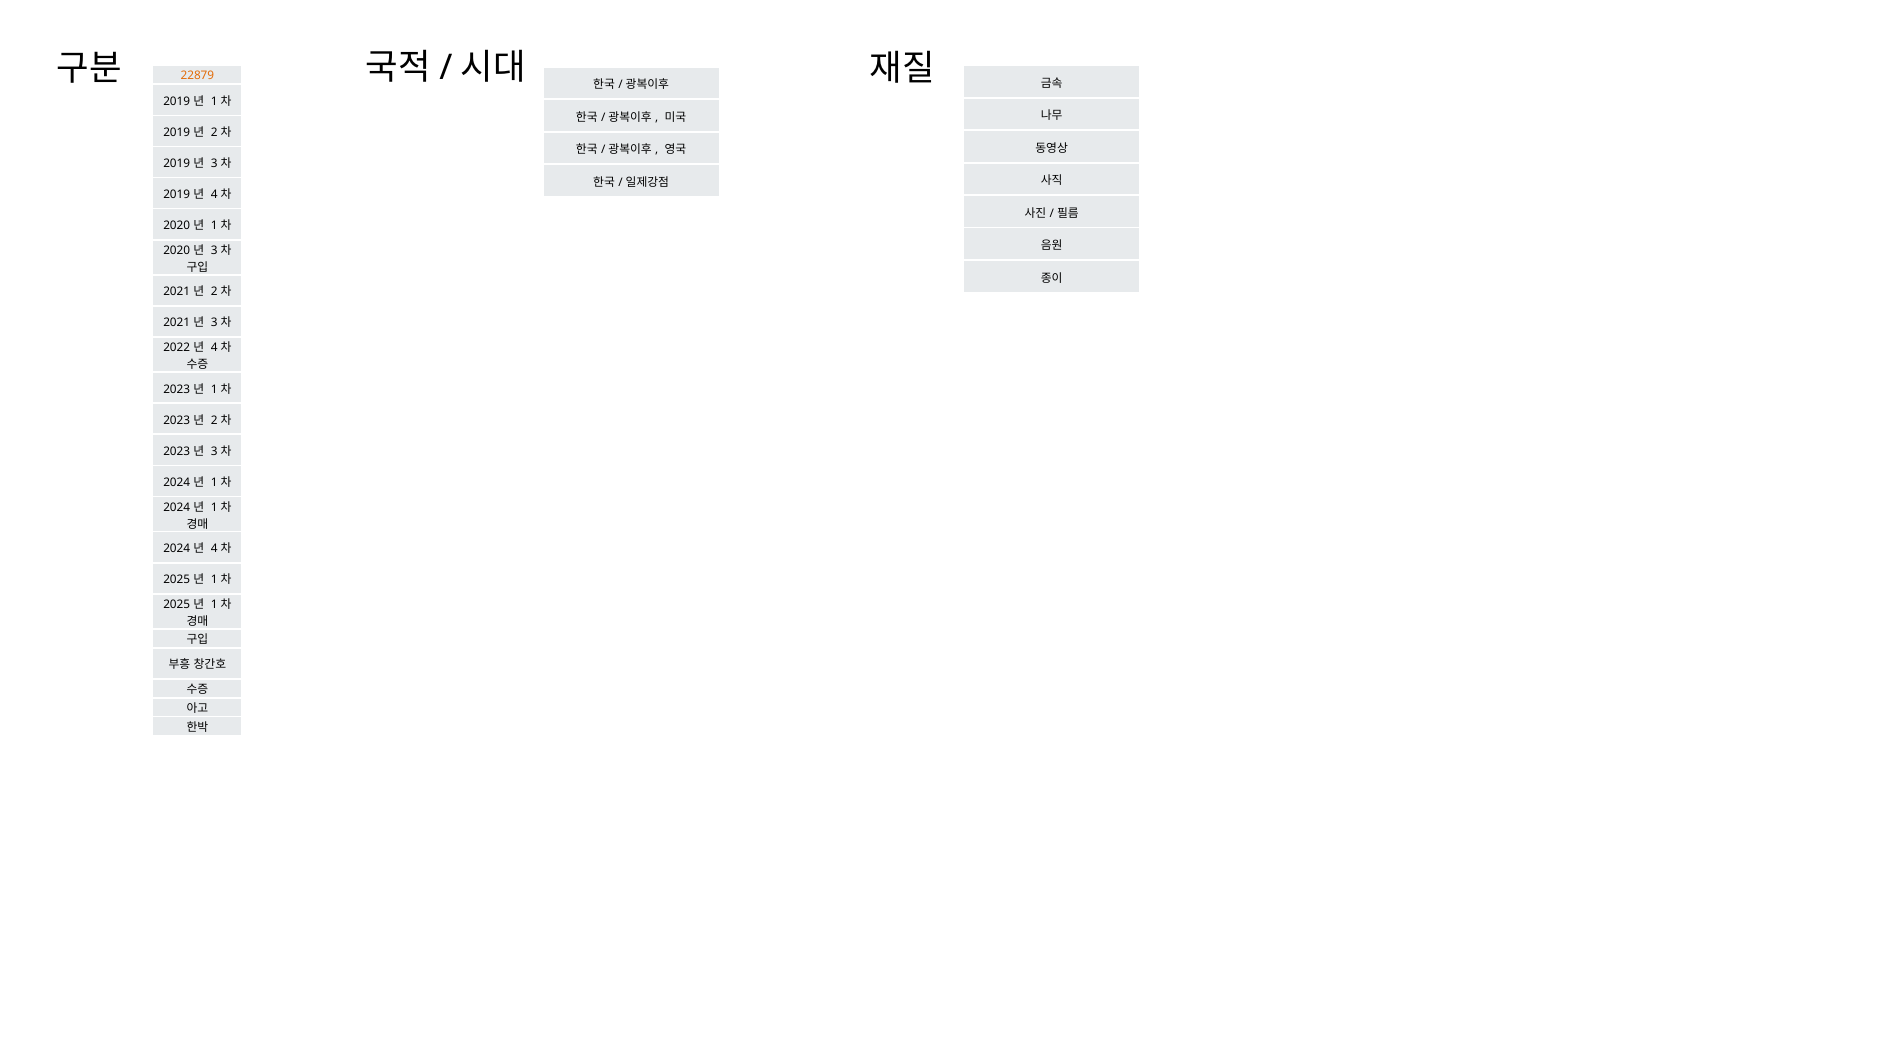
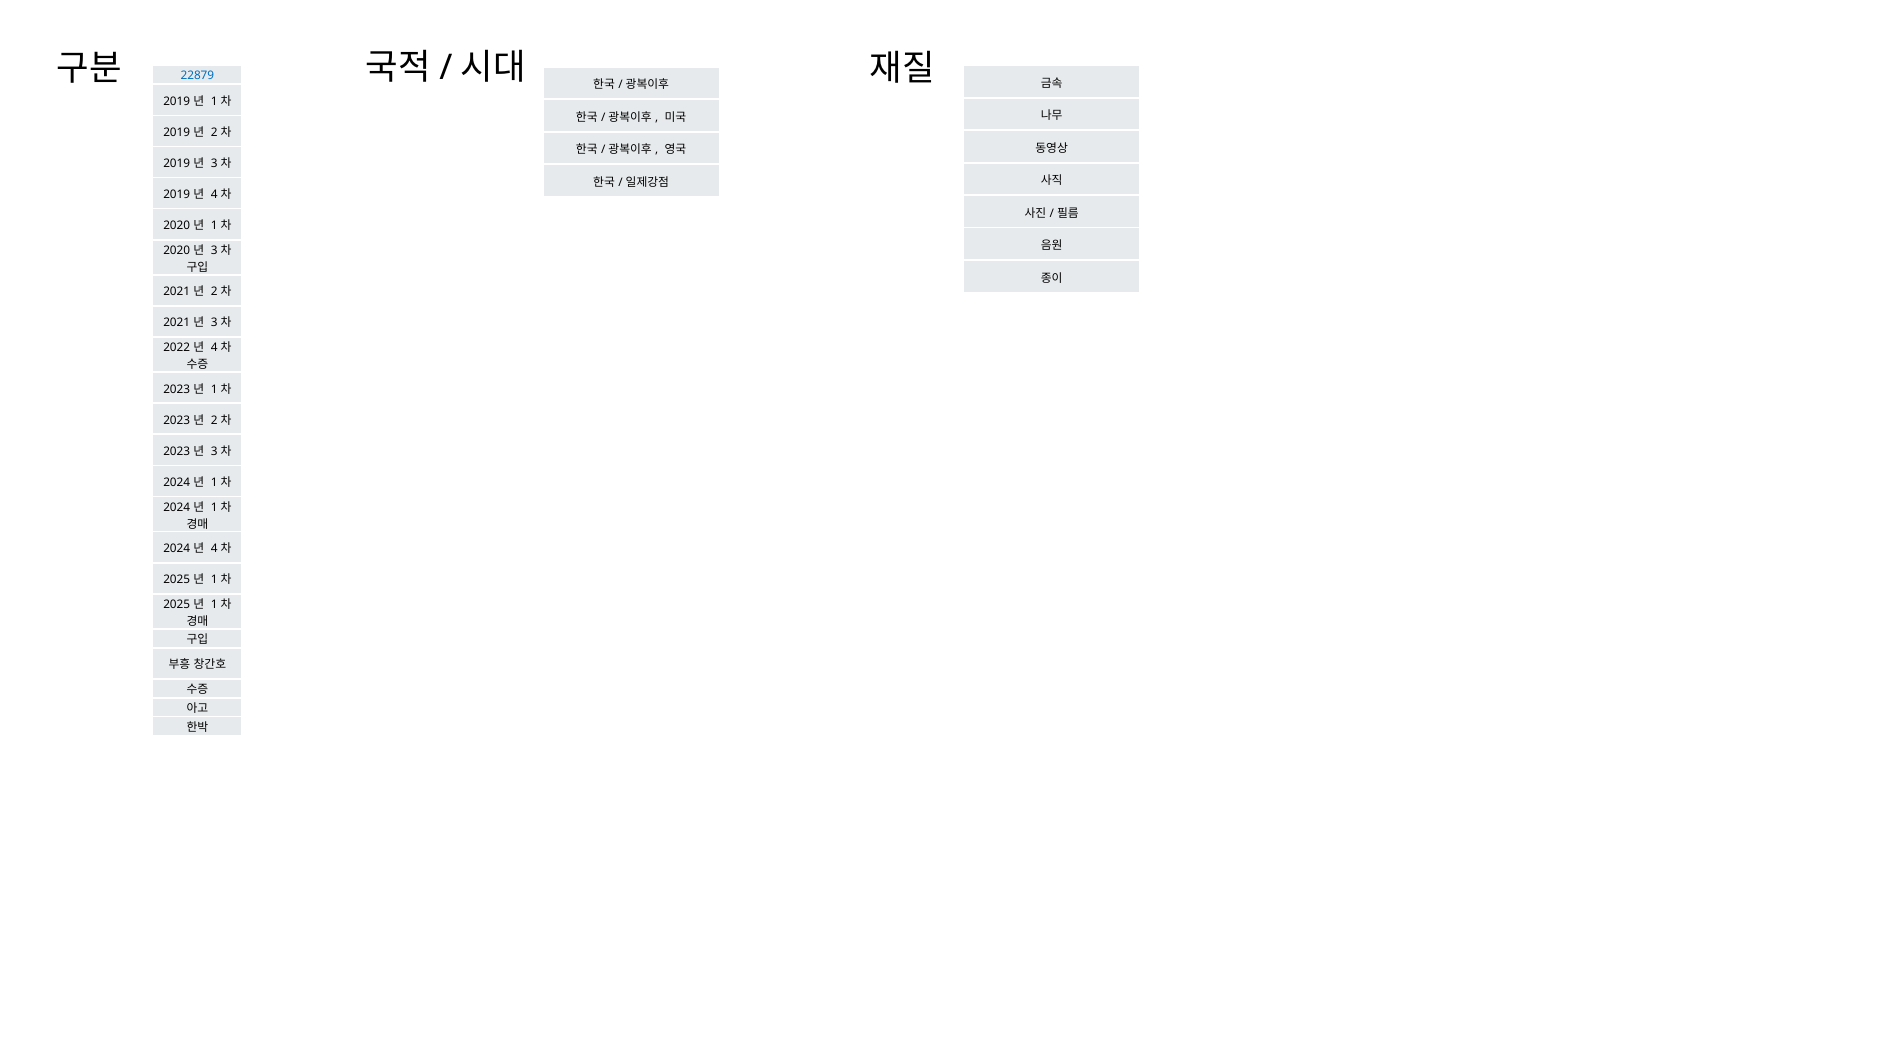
22879 colour: orange -> blue
